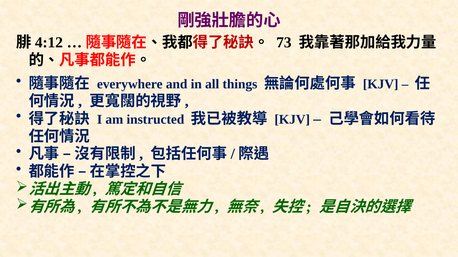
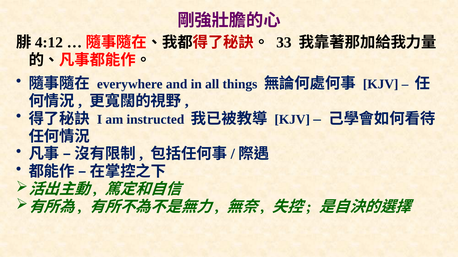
73: 73 -> 33
